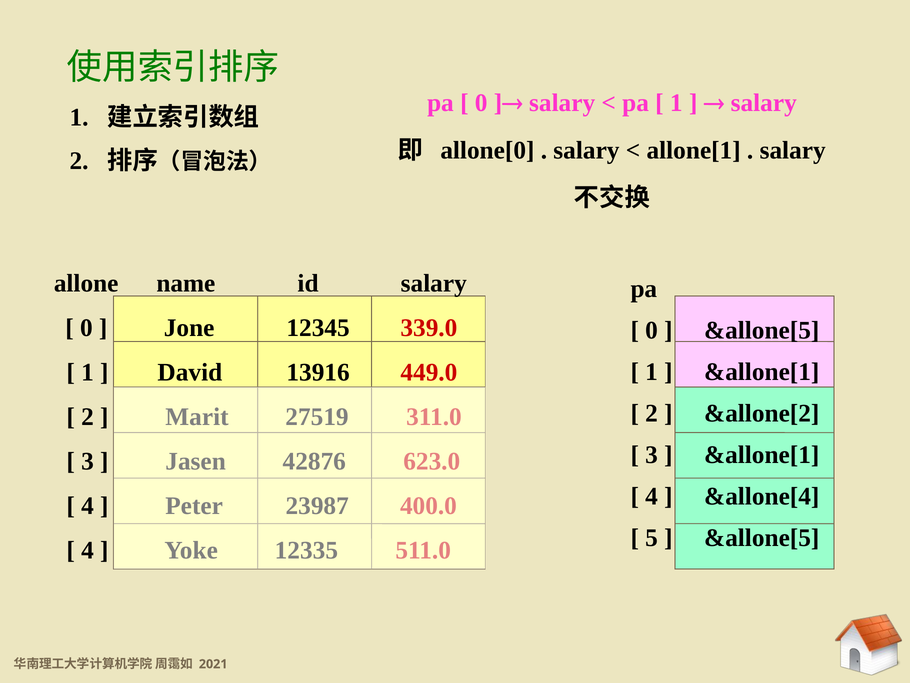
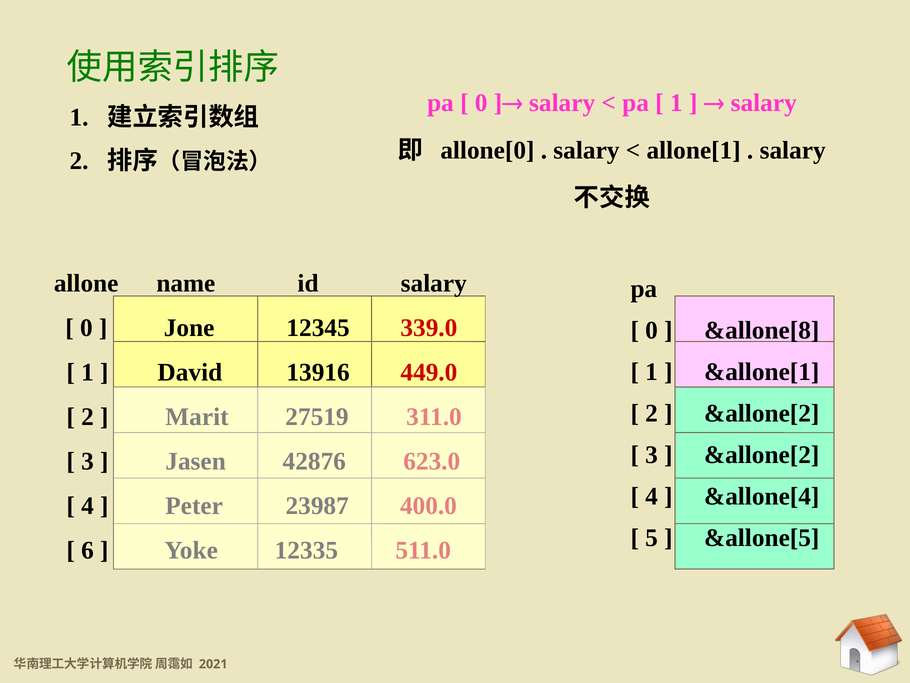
&allone[5 at (762, 330): &allone[5 -> &allone[8
&allone[1 at (762, 455): &allone[1 -> &allone[2
4 at (88, 550): 4 -> 6
